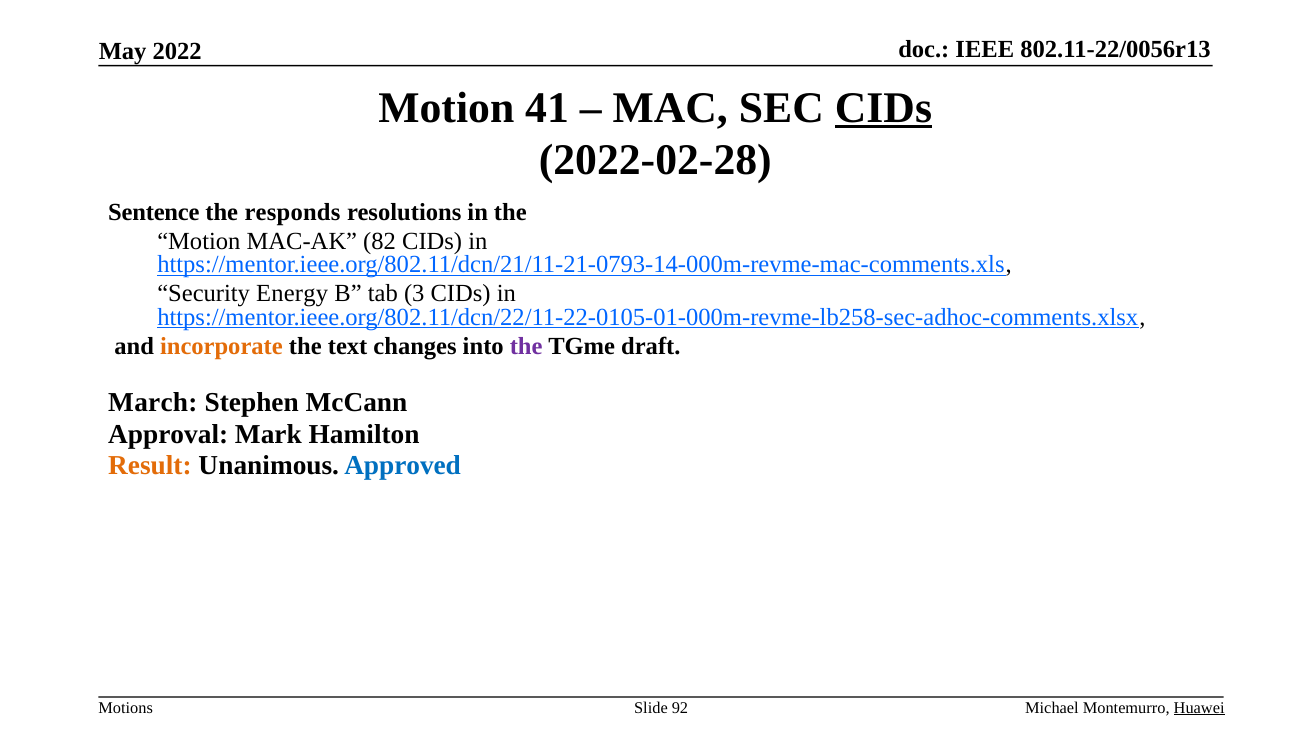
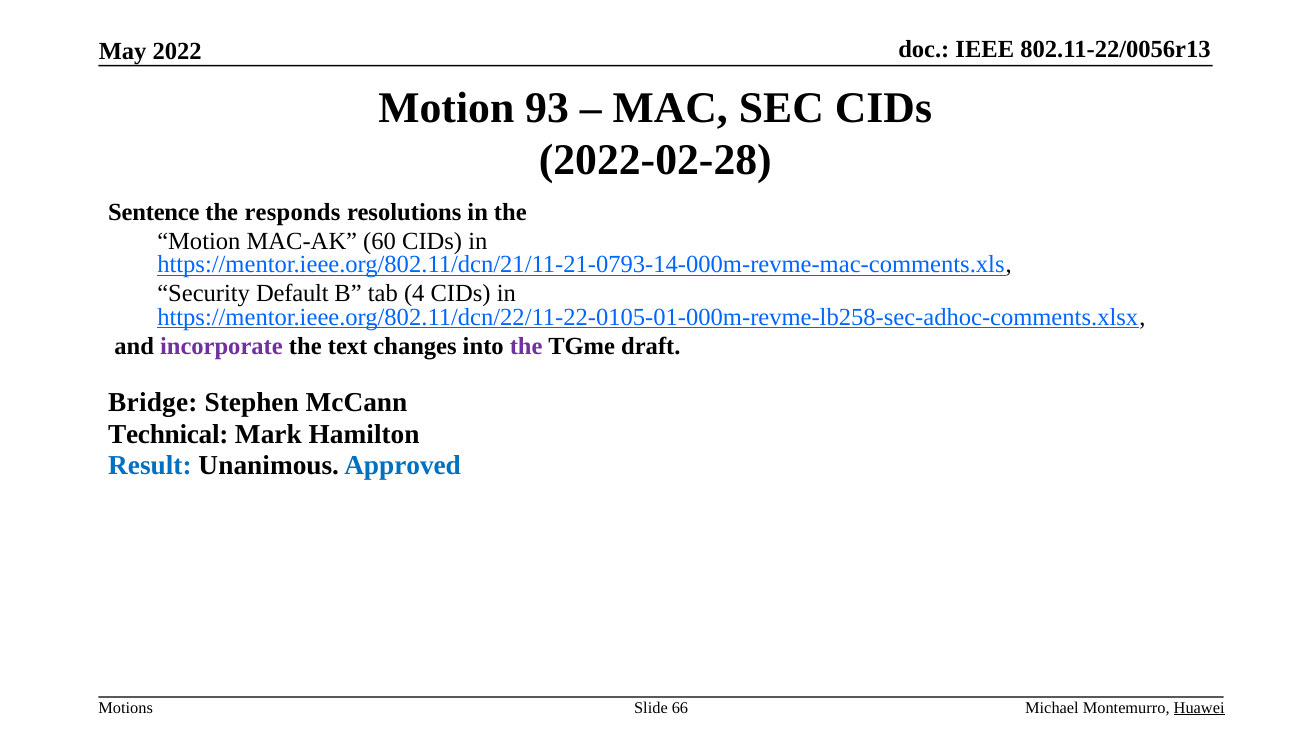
41: 41 -> 93
CIDs at (883, 108) underline: present -> none
82: 82 -> 60
Energy: Energy -> Default
3: 3 -> 4
incorporate colour: orange -> purple
March: March -> Bridge
Approval: Approval -> Technical
Result colour: orange -> blue
92: 92 -> 66
